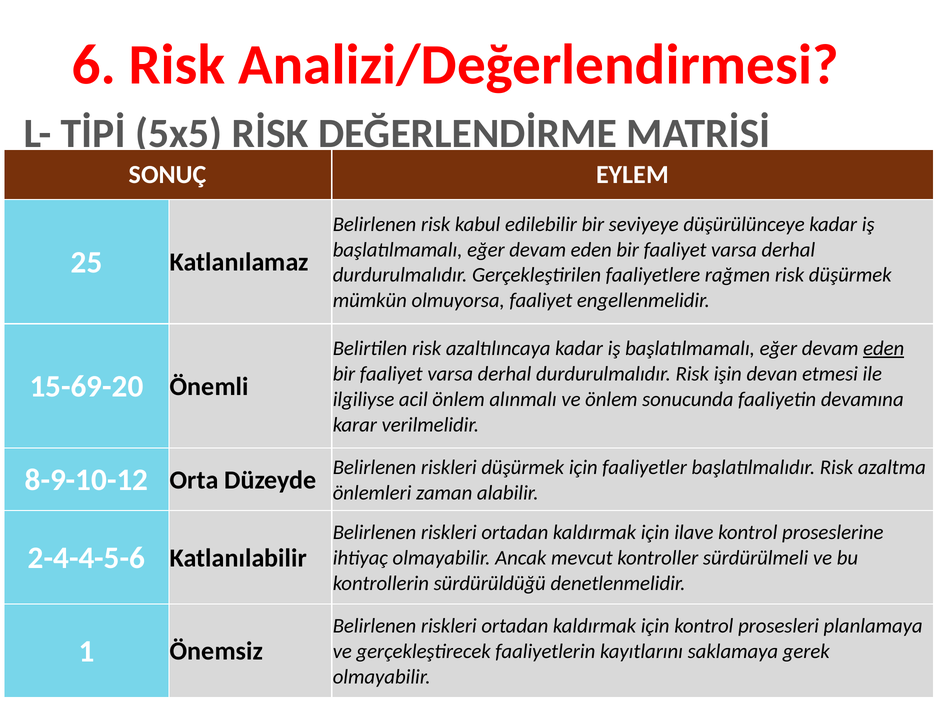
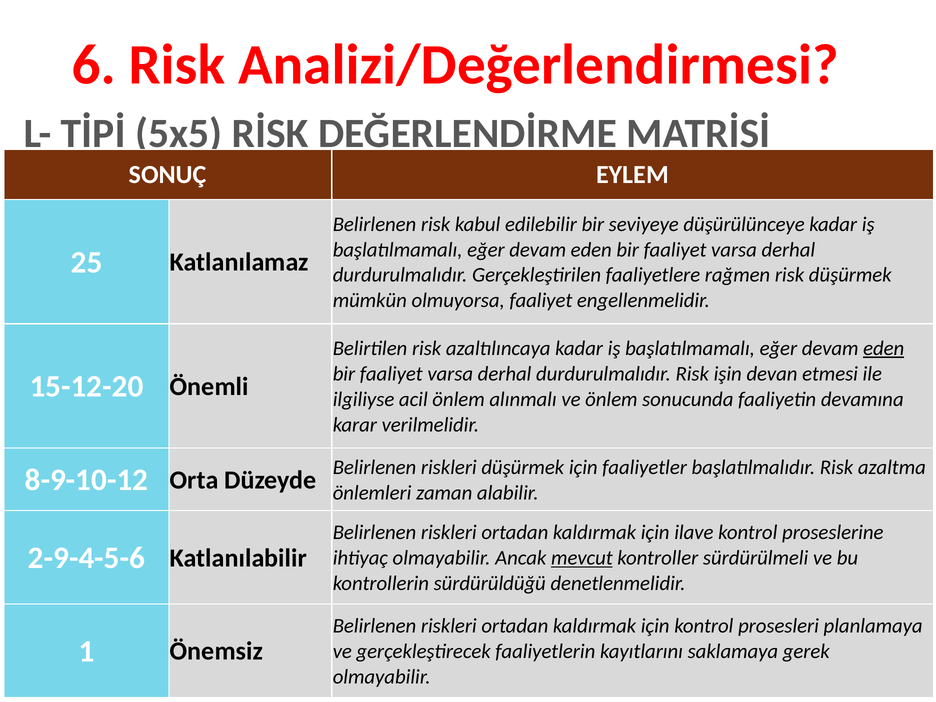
15-69-20: 15-69-20 -> 15-12-20
2-4-4-5-6: 2-4-4-5-6 -> 2-9-4-5-6
mevcut underline: none -> present
